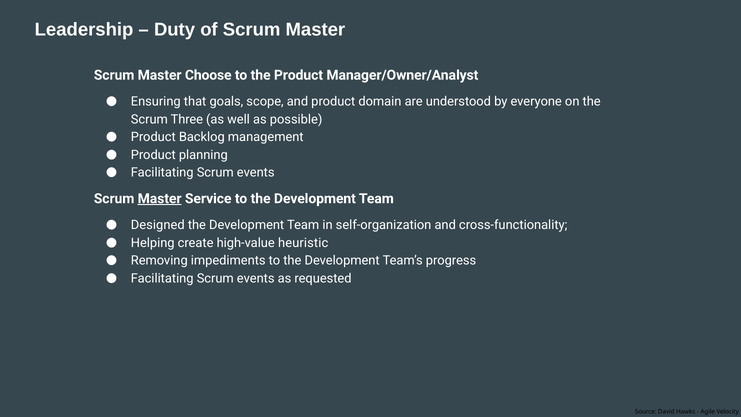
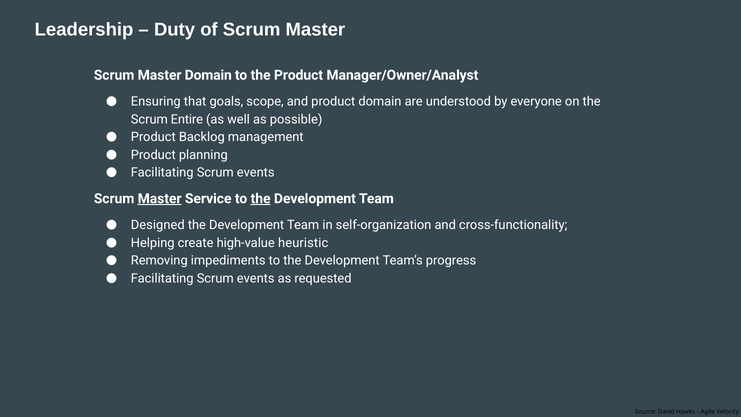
Master Choose: Choose -> Domain
Three: Three -> Entire
the at (261, 199) underline: none -> present
